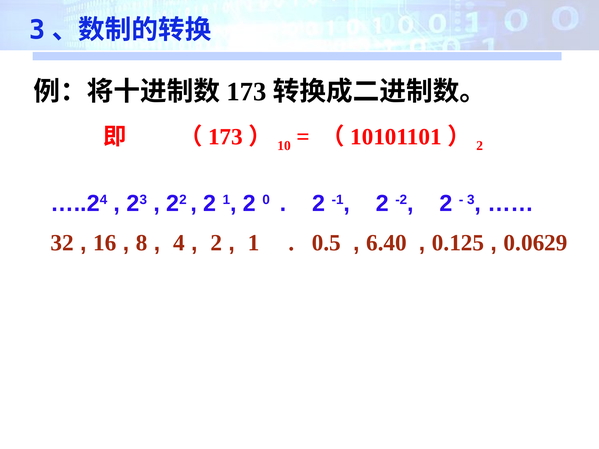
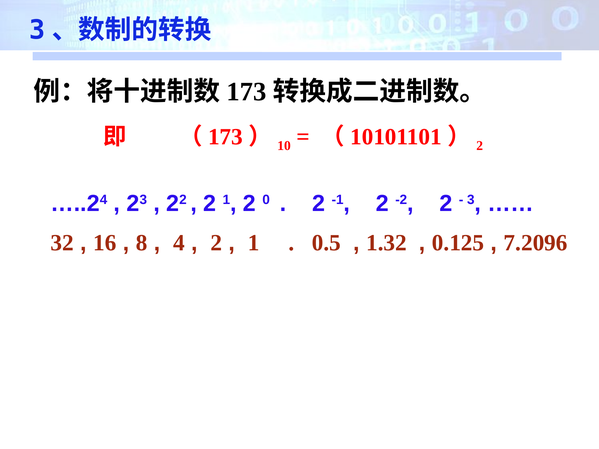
6.40: 6.40 -> 1.32
0.0629: 0.0629 -> 7.2096
